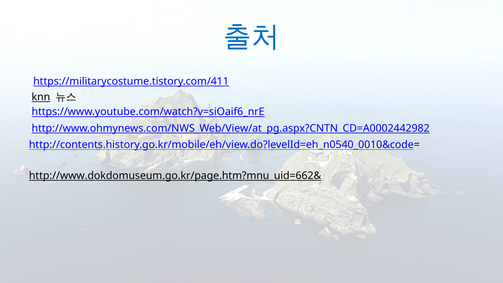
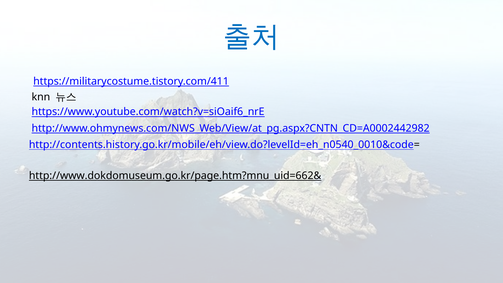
knn underline: present -> none
